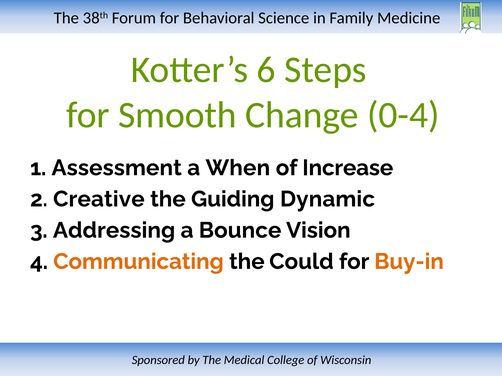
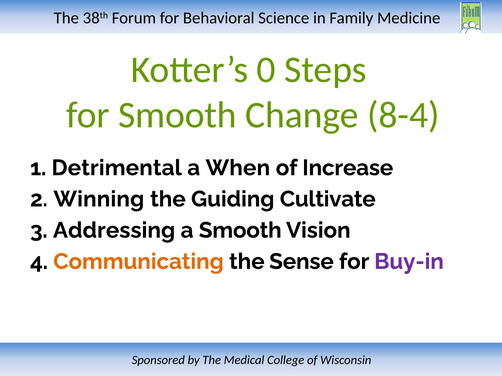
6: 6 -> 0
0-4: 0-4 -> 8-4
Assessment: Assessment -> Detrimental
Creative: Creative -> Winning
Dynamic: Dynamic -> Cultivate
a Bounce: Bounce -> Smooth
Could: Could -> Sense
Buy-in colour: orange -> purple
